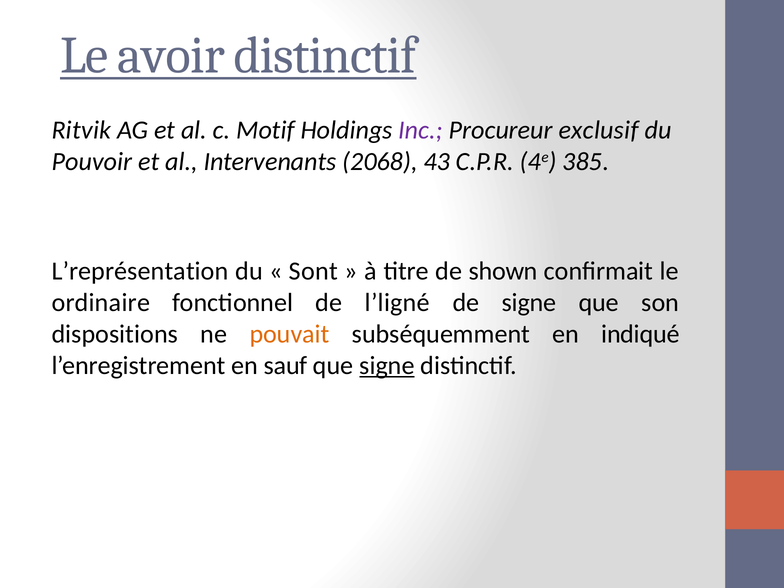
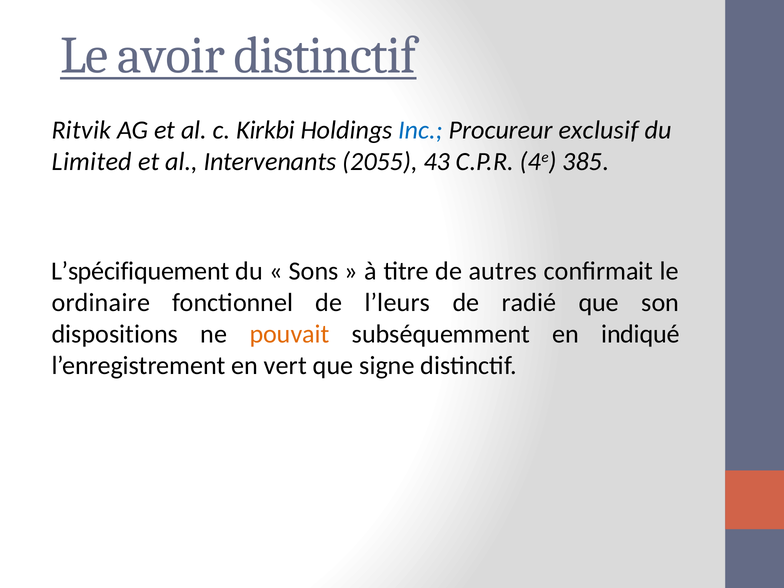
Motif: Motif -> Kirkbi
Inc colour: purple -> blue
Pouvoir: Pouvoir -> Limited
2068: 2068 -> 2055
L’représentation: L’représentation -> L’spécifiquement
Sont: Sont -> Sons
shown: shown -> autres
l’ligné: l’ligné -> l’leurs
de signe: signe -> radié
sauf: sauf -> vert
signe at (387, 365) underline: present -> none
